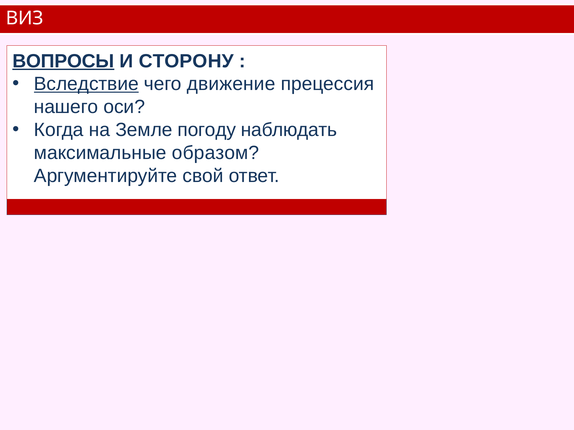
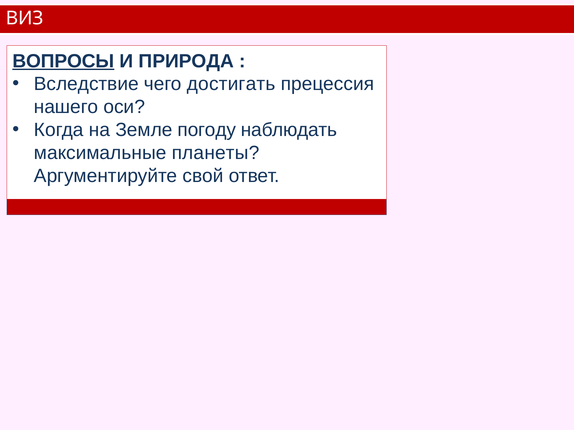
СТОРОНУ: СТОРОНУ -> ПРИРОДА
Вследствие underline: present -> none
движение: движение -> достигать
образом: образом -> планеты
